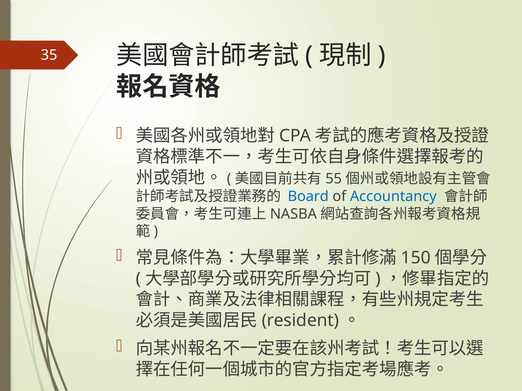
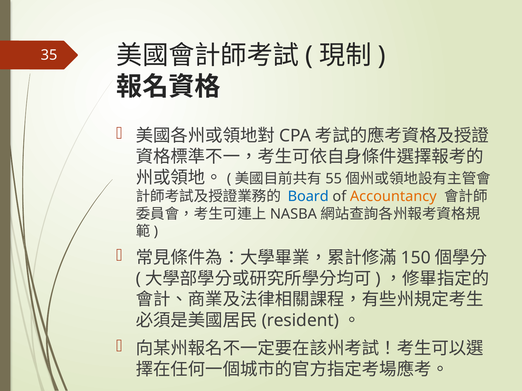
Accountancy colour: blue -> orange
